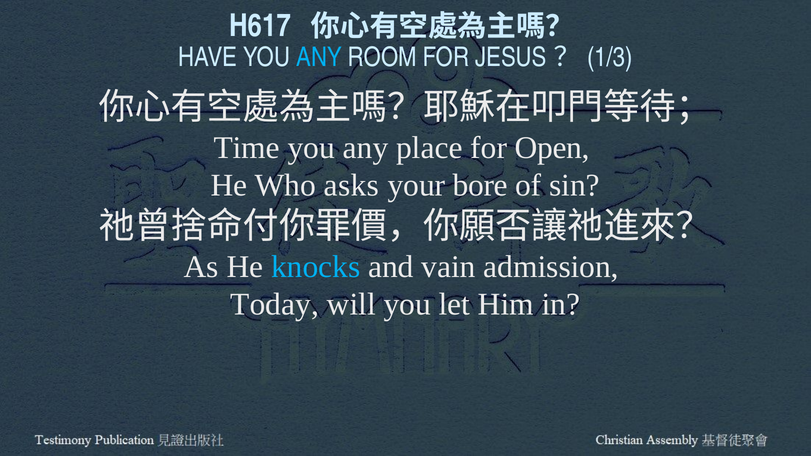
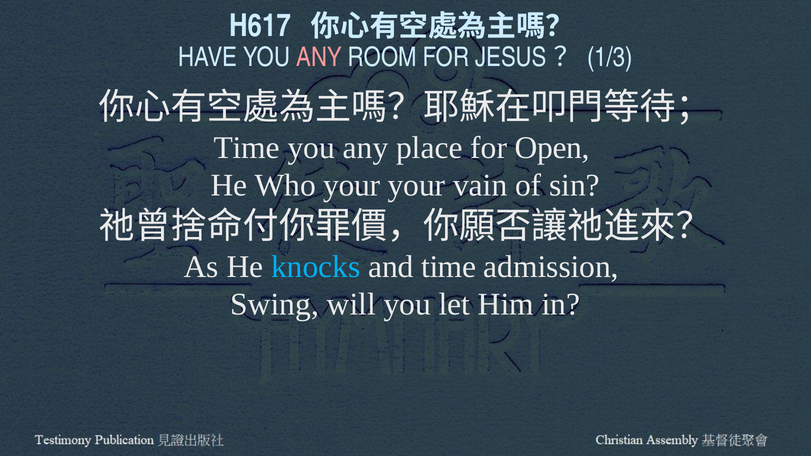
ANY at (319, 58) colour: light blue -> pink
Who asks: asks -> your
bore: bore -> vain
and vain: vain -> time
Today: Today -> Swing
